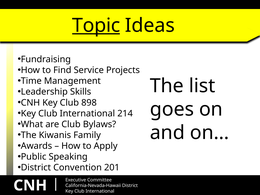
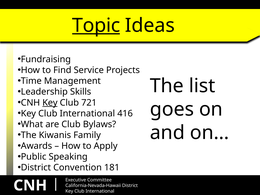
Key at (50, 103) underline: none -> present
898: 898 -> 721
214: 214 -> 416
201: 201 -> 181
